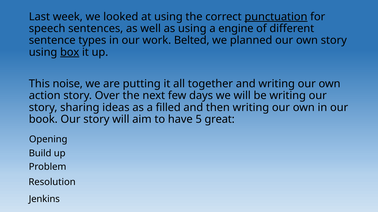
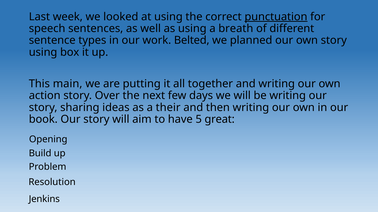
engine: engine -> breath
box underline: present -> none
noise: noise -> main
filled: filled -> their
